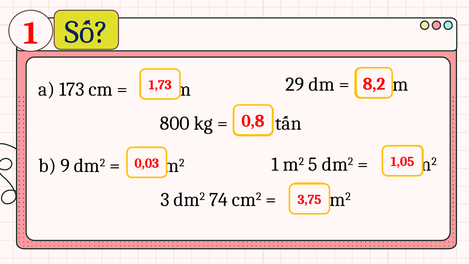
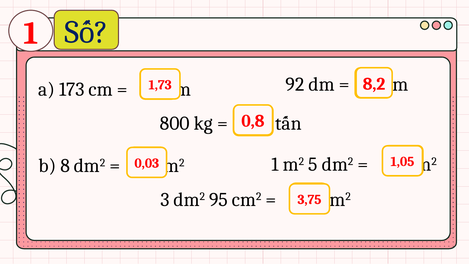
29: 29 -> 92
9: 9 -> 8
74: 74 -> 95
